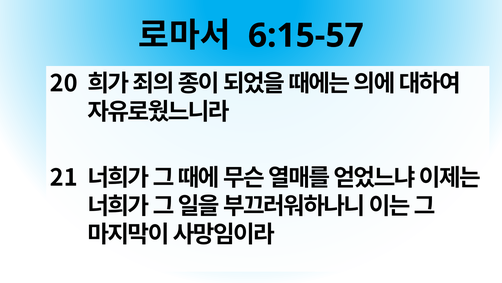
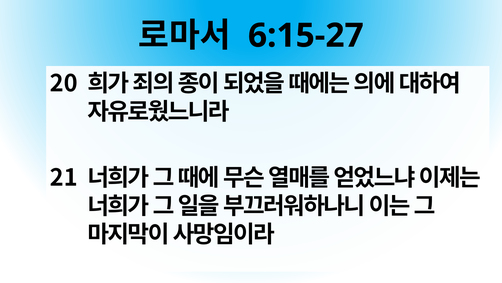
6:15-57: 6:15-57 -> 6:15-27
